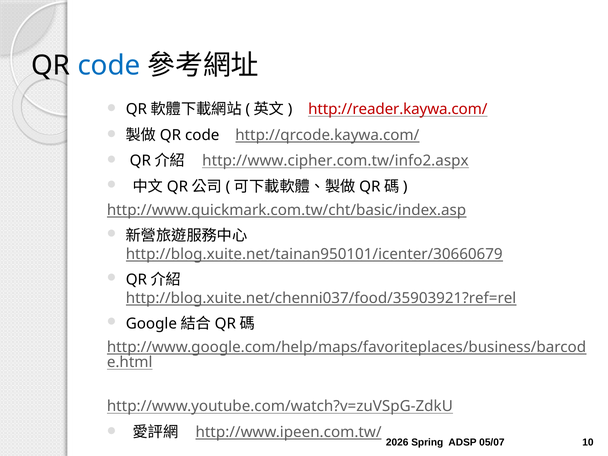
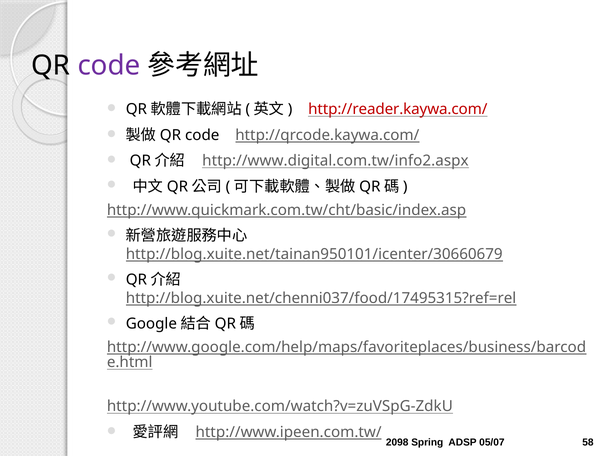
code at (109, 66) colour: blue -> purple
http://www.cipher.com.tw/info2.aspx: http://www.cipher.com.tw/info2.aspx -> http://www.digital.com.tw/info2.aspx
http://blog.xuite.net/chenni037/food/35903921?ref=rel: http://blog.xuite.net/chenni037/food/35903921?ref=rel -> http://blog.xuite.net/chenni037/food/17495315?ref=rel
2026: 2026 -> 2098
10: 10 -> 58
